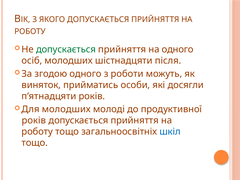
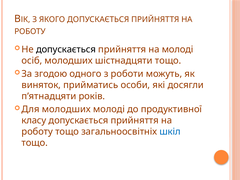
допускається at (66, 49) colour: green -> black
на одного: одного -> молоді
шістнадцяти після: після -> тощо
років at (34, 120): років -> класу
